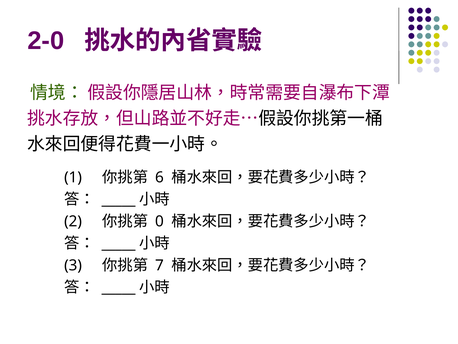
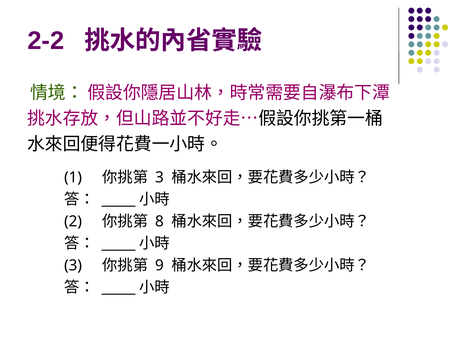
2-0: 2-0 -> 2-2
6 at (159, 177): 6 -> 3
0: 0 -> 8
7: 7 -> 9
